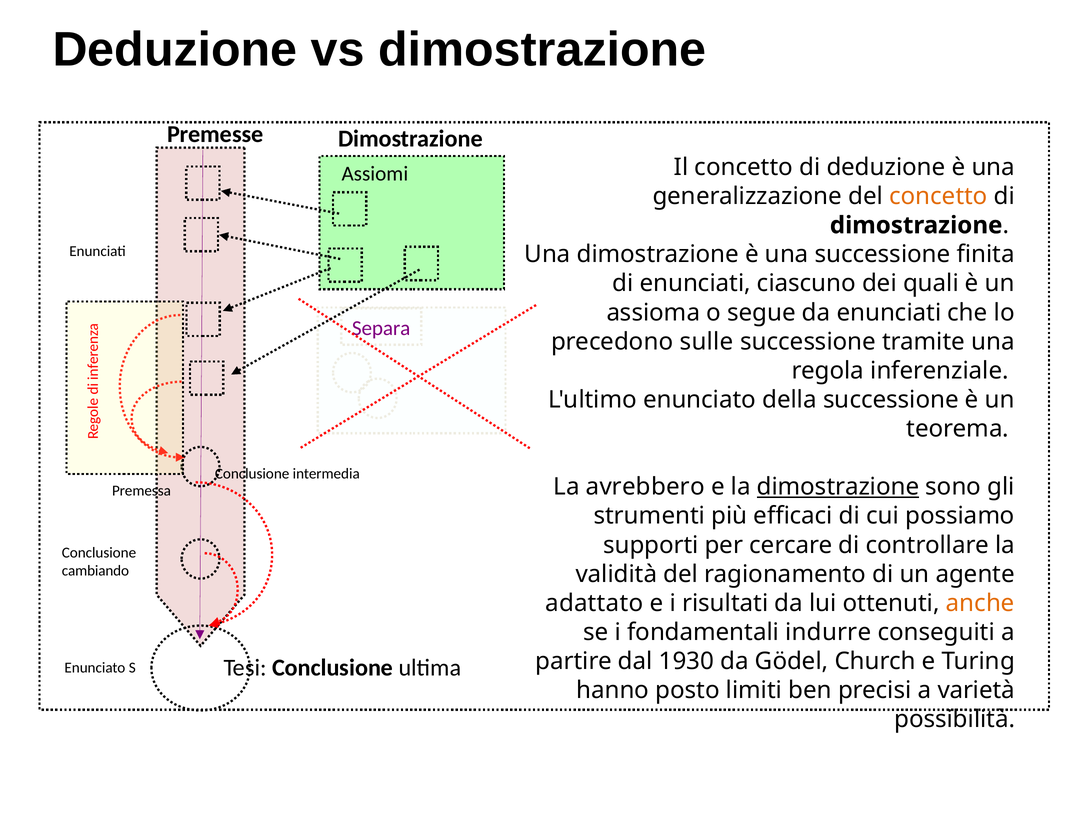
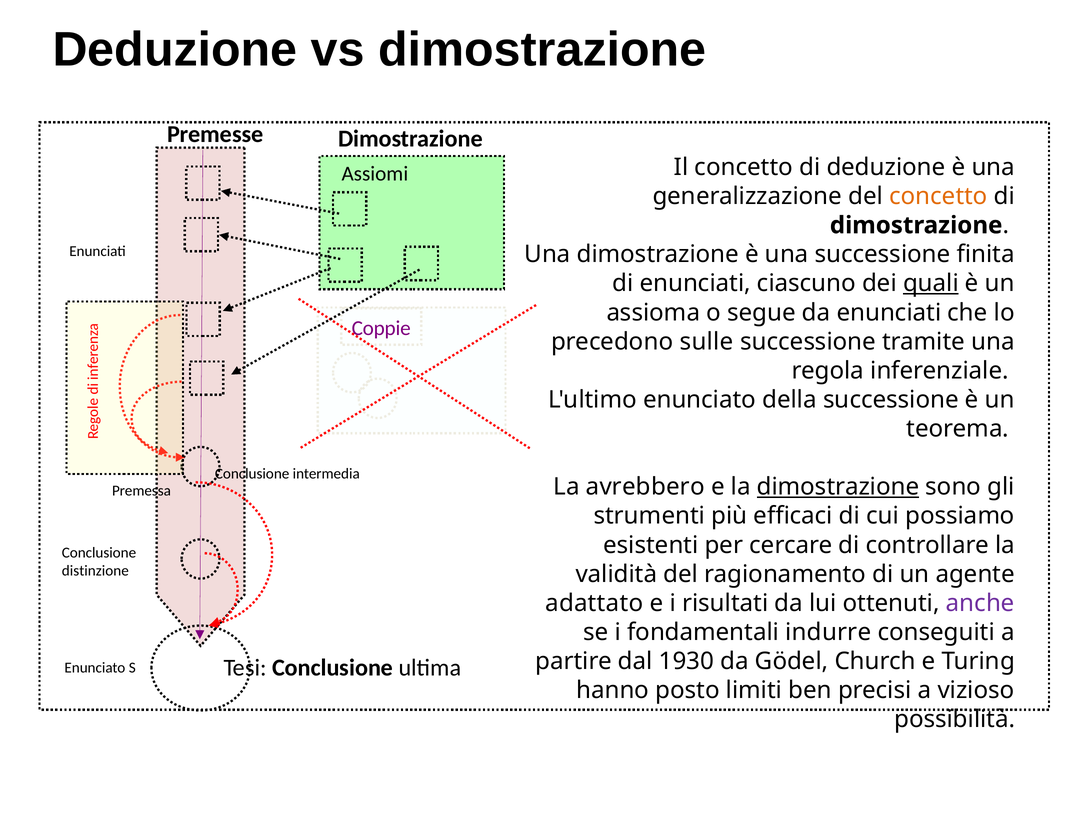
quali underline: none -> present
Separa: Separa -> Coppie
supporti: supporti -> esistenti
cambiando: cambiando -> distinzione
anche colour: orange -> purple
varietà: varietà -> vizioso
